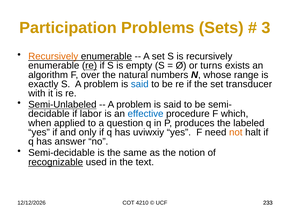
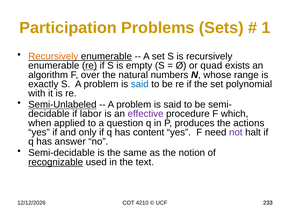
3: 3 -> 1
turns: turns -> quad
transducer: transducer -> polynomial
effective colour: blue -> purple
labeled: labeled -> actions
uviwxiy: uviwxiy -> content
not colour: orange -> purple
